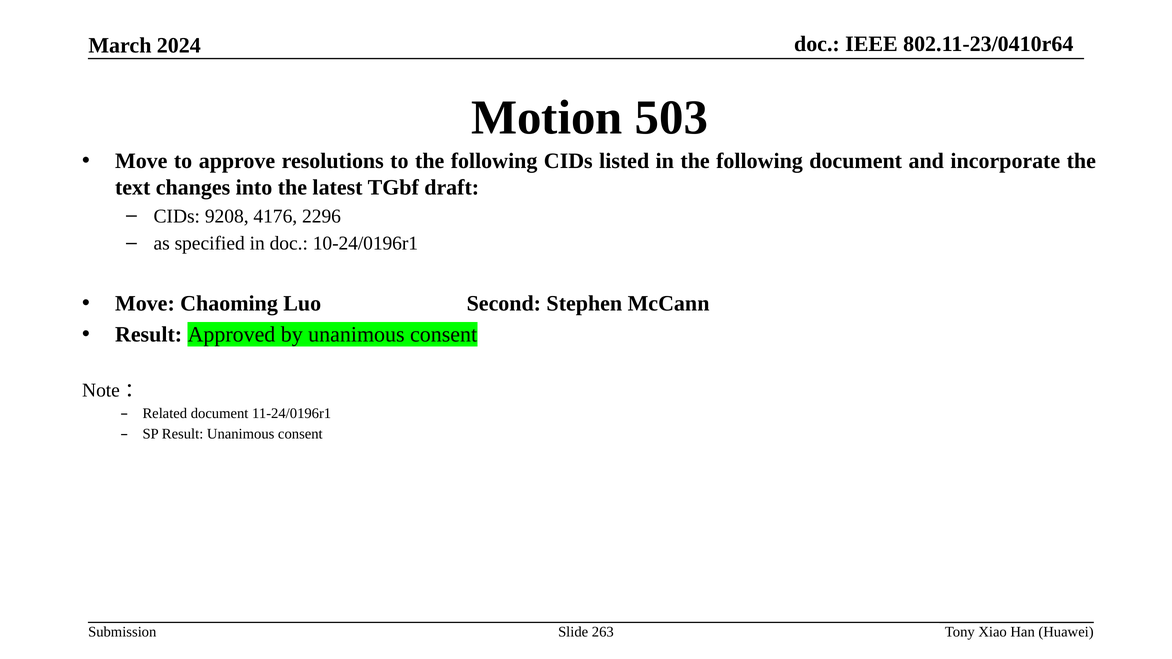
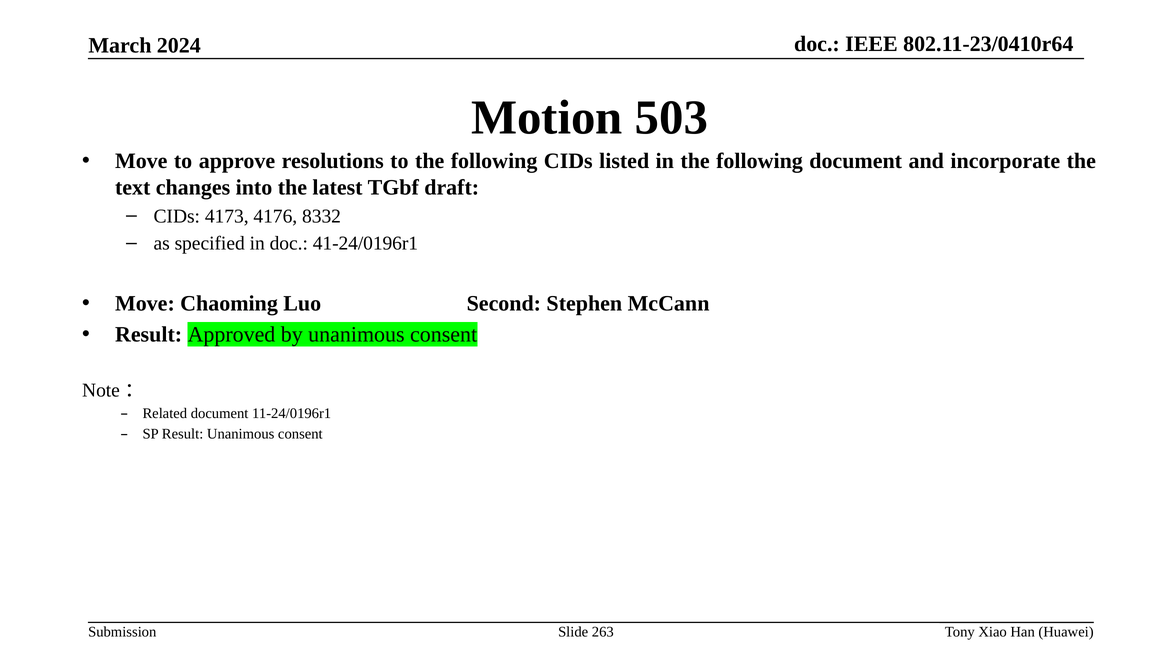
9208: 9208 -> 4173
2296: 2296 -> 8332
10-24/0196r1: 10-24/0196r1 -> 41-24/0196r1
